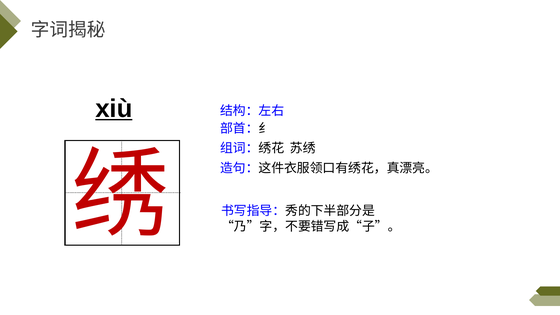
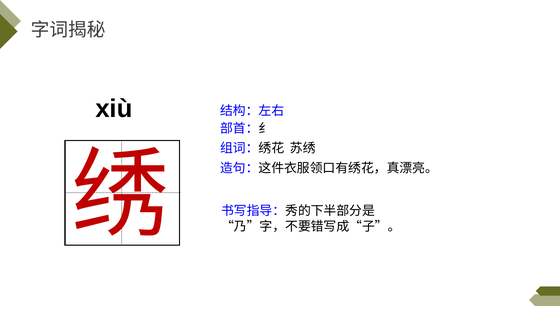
xiù underline: present -> none
